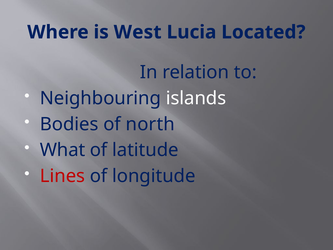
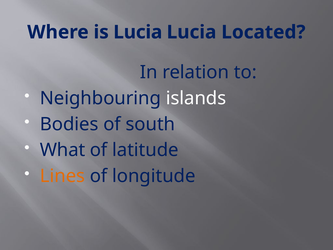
is West: West -> Lucia
north: north -> south
Lines colour: red -> orange
